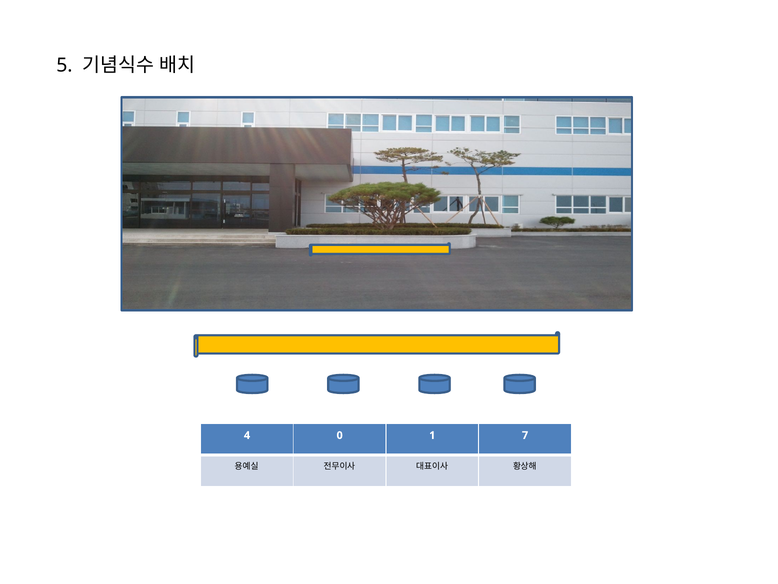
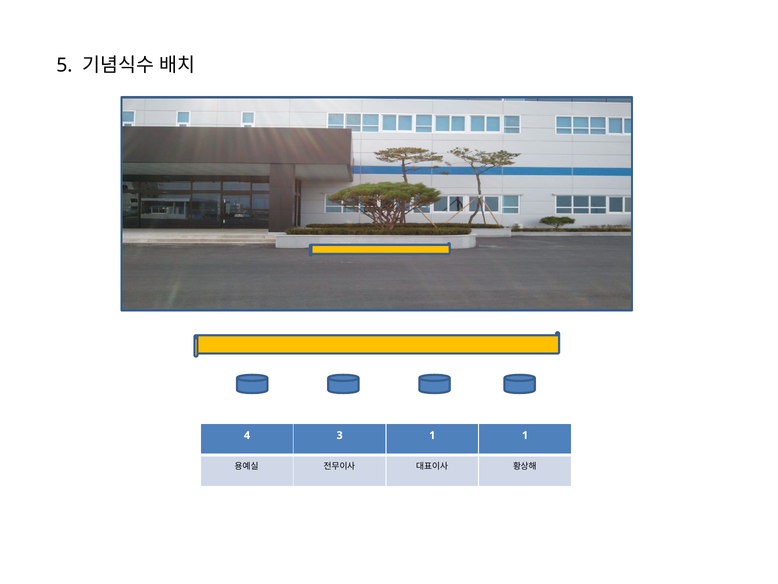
0: 0 -> 3
1 7: 7 -> 1
